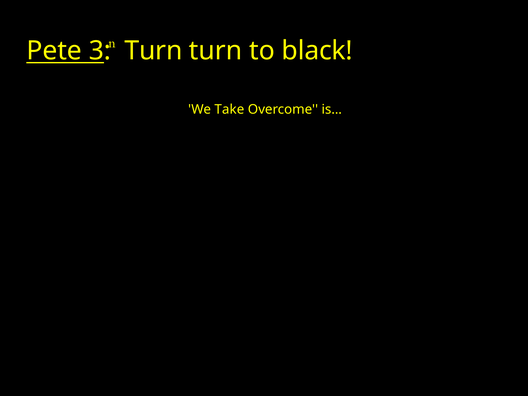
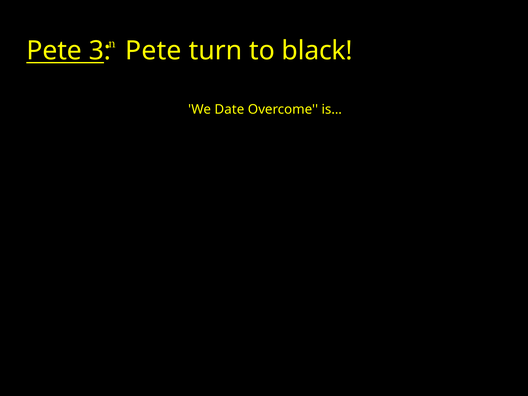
Turn at (154, 51): Turn -> Pete
Take: Take -> Date
